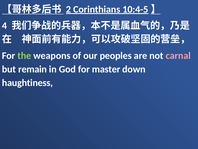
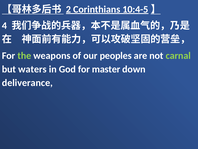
carnal colour: pink -> light green
remain: remain -> waters
haughtiness: haughtiness -> deliverance
